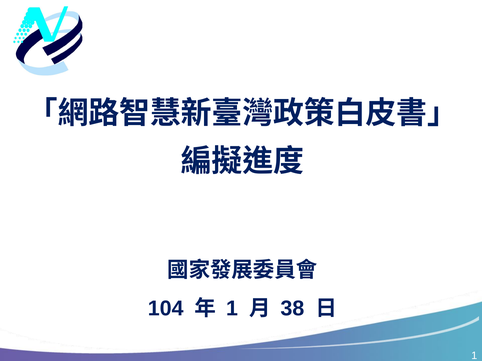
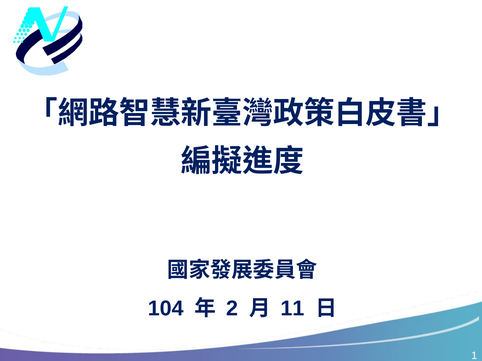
1 at (232, 309): 1 -> 2
38: 38 -> 11
